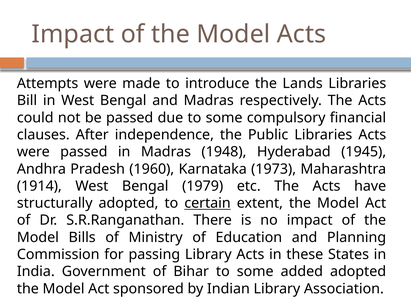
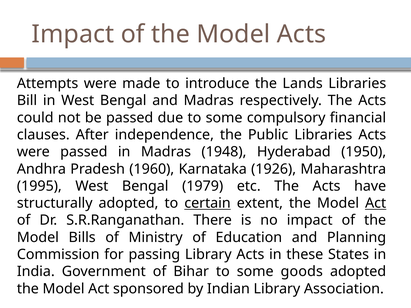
1945: 1945 -> 1950
1973: 1973 -> 1926
1914: 1914 -> 1995
Act at (376, 203) underline: none -> present
added: added -> goods
